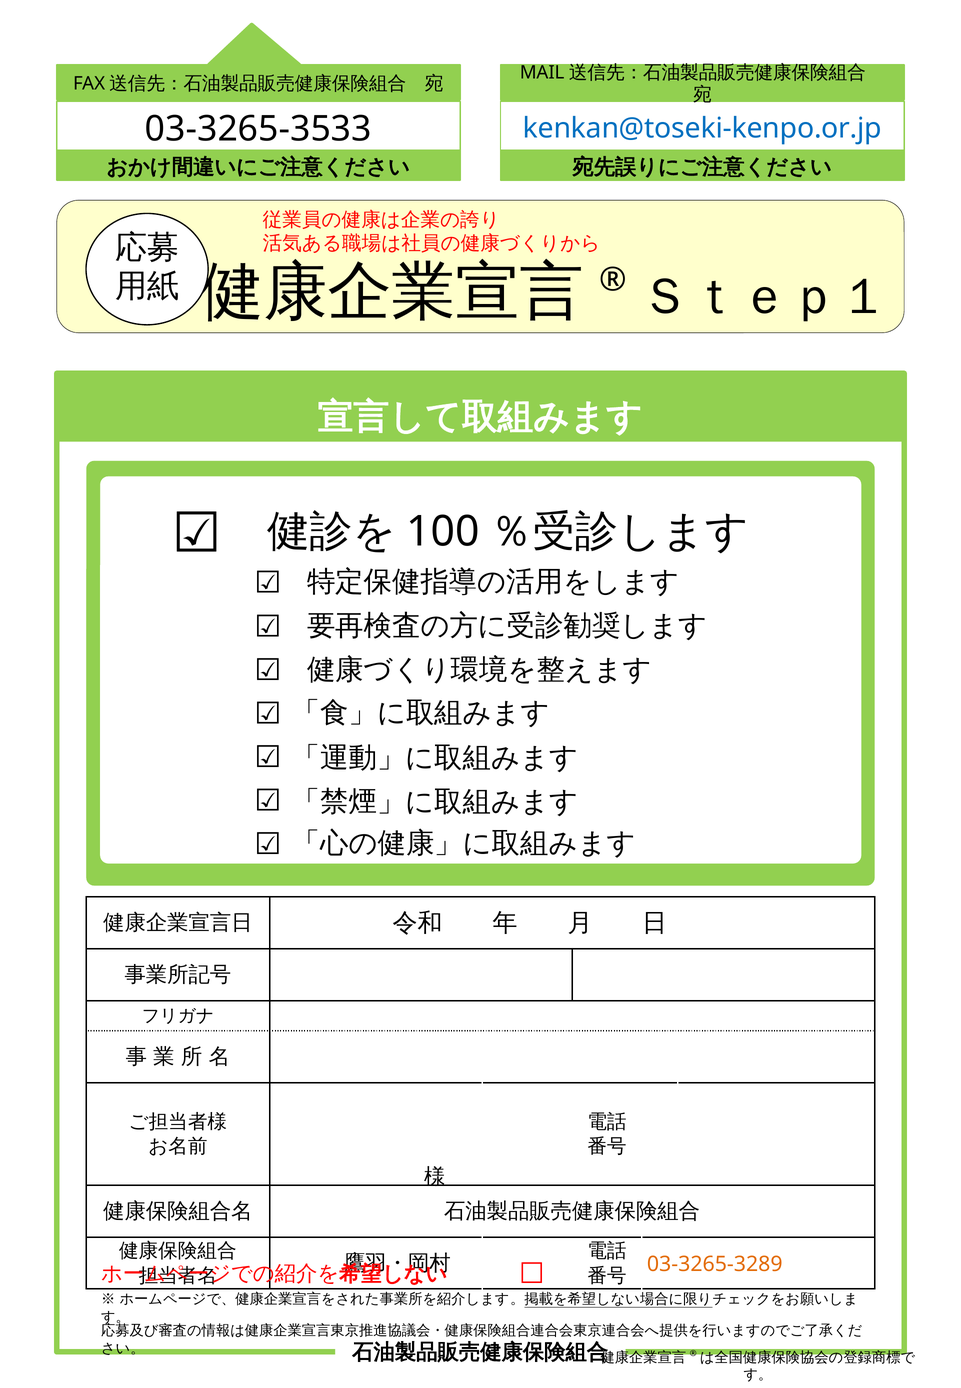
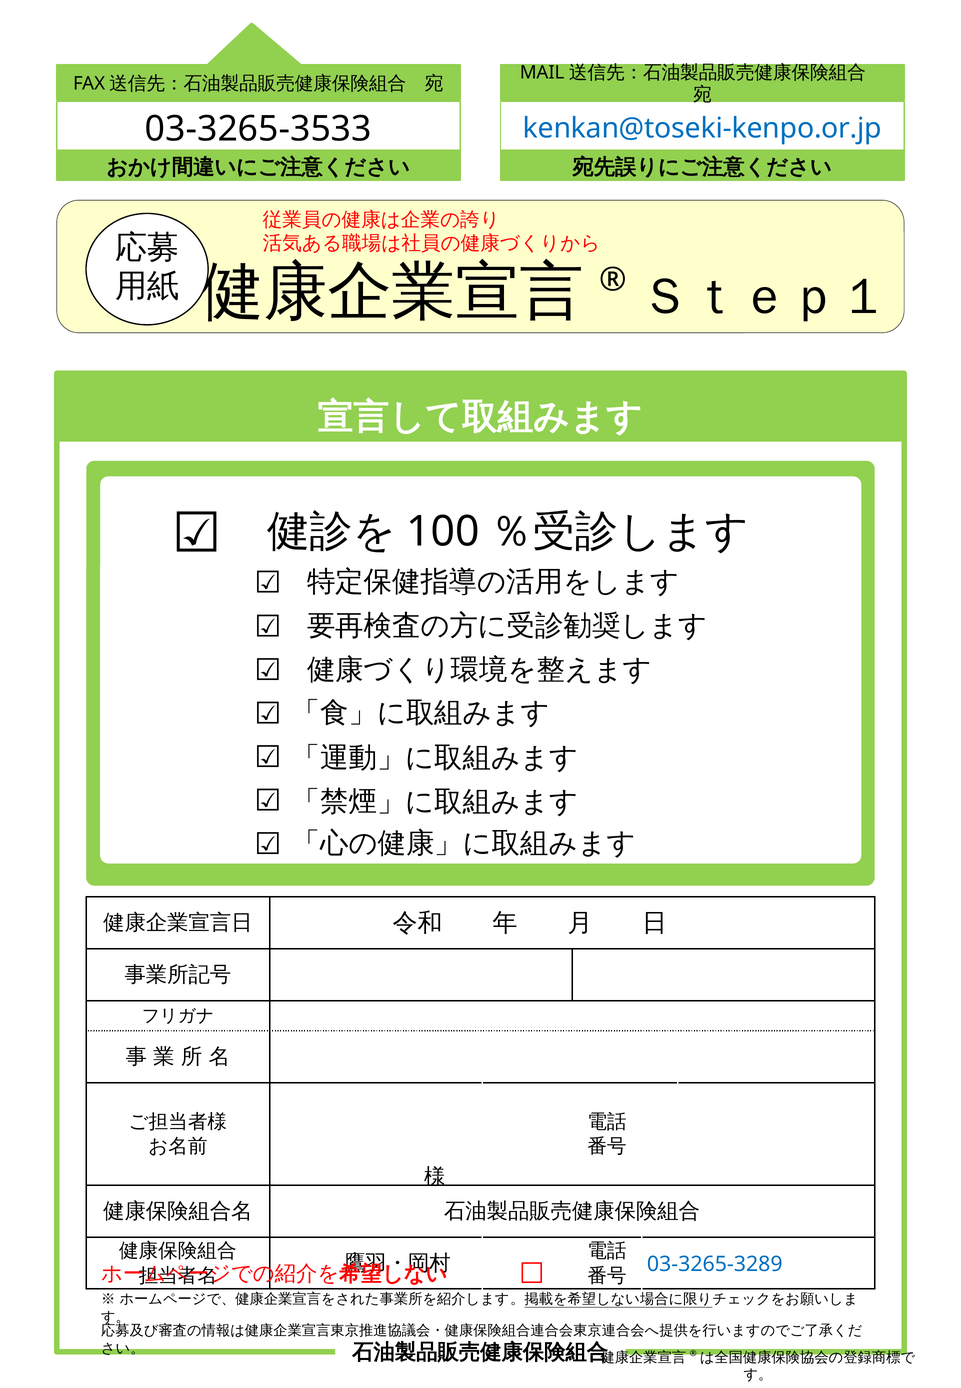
03-3265-3289 colour: orange -> blue
